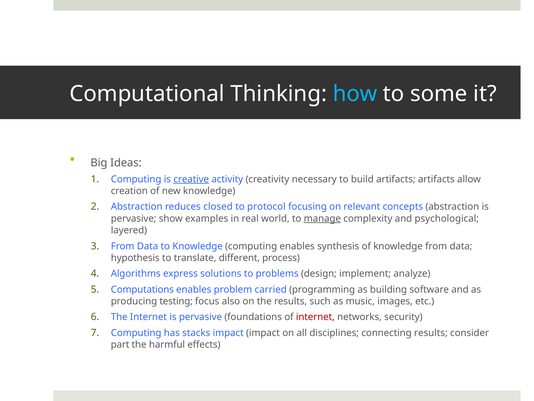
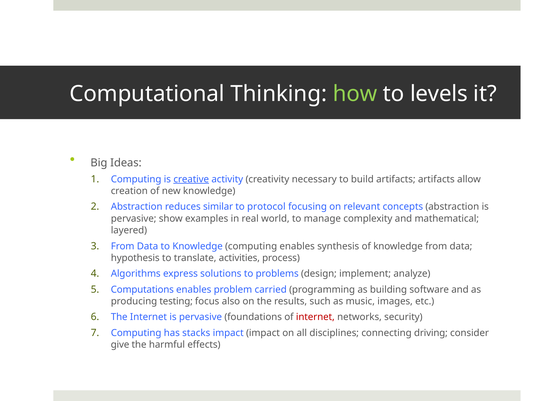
how colour: light blue -> light green
some: some -> levels
closed: closed -> similar
manage underline: present -> none
psychological: psychological -> mathematical
different: different -> activities
connecting results: results -> driving
part: part -> give
